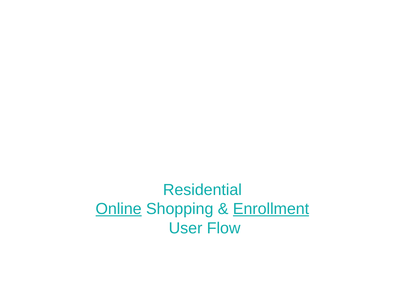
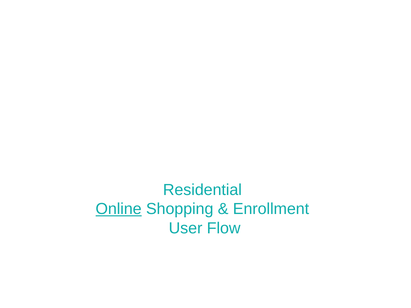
Enrollment underline: present -> none
